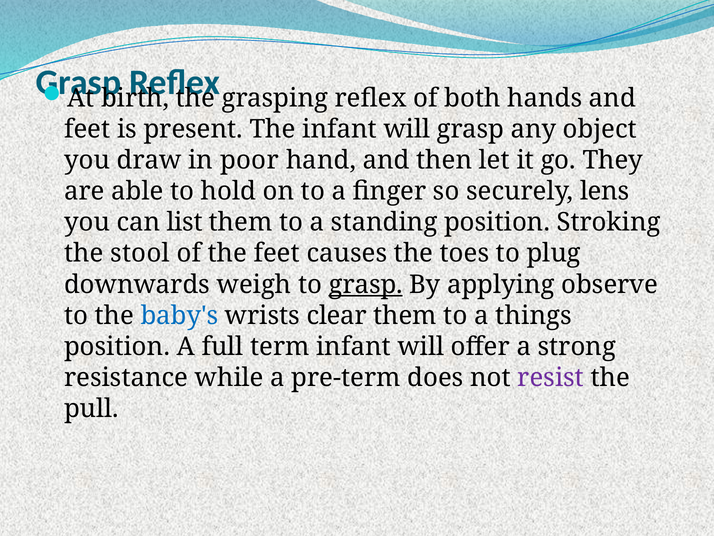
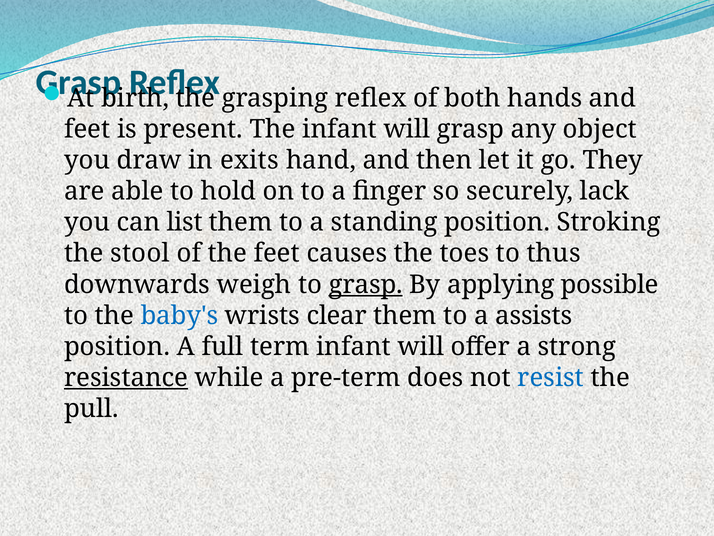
poor: poor -> exits
lens: lens -> lack
plug: plug -> thus
observe: observe -> possible
things: things -> assists
resistance underline: none -> present
resist colour: purple -> blue
